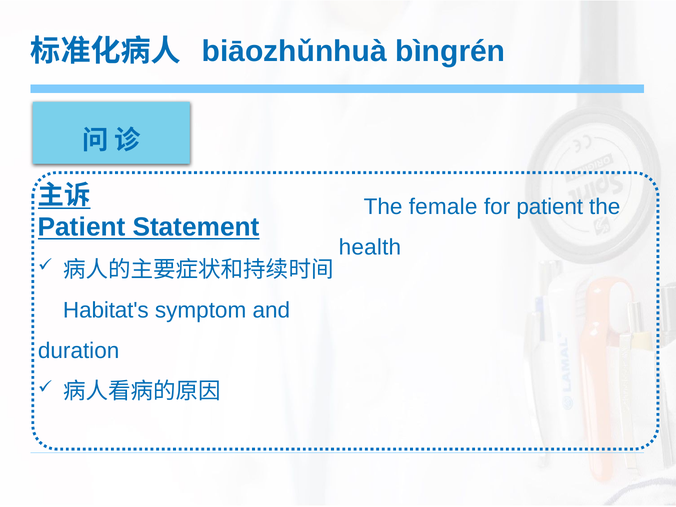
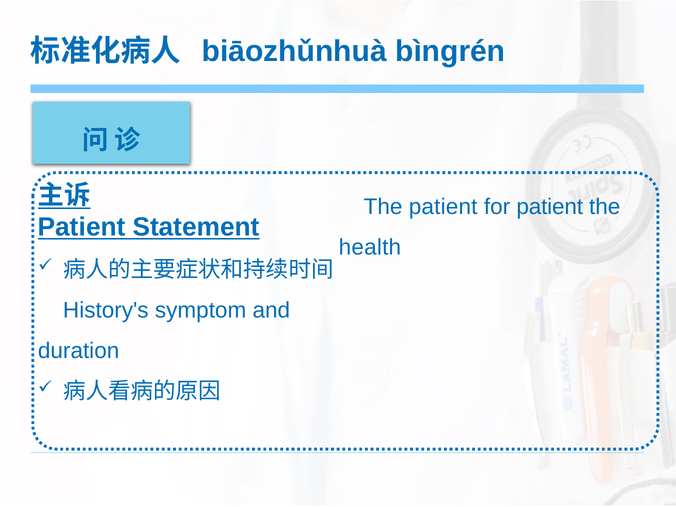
The female: female -> patient
Habitat's: Habitat's -> History's
